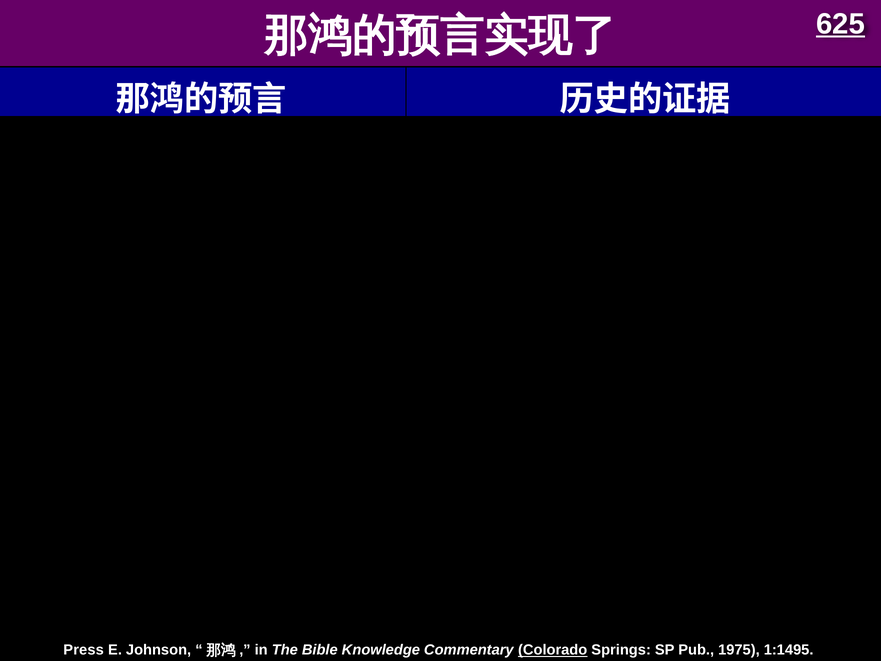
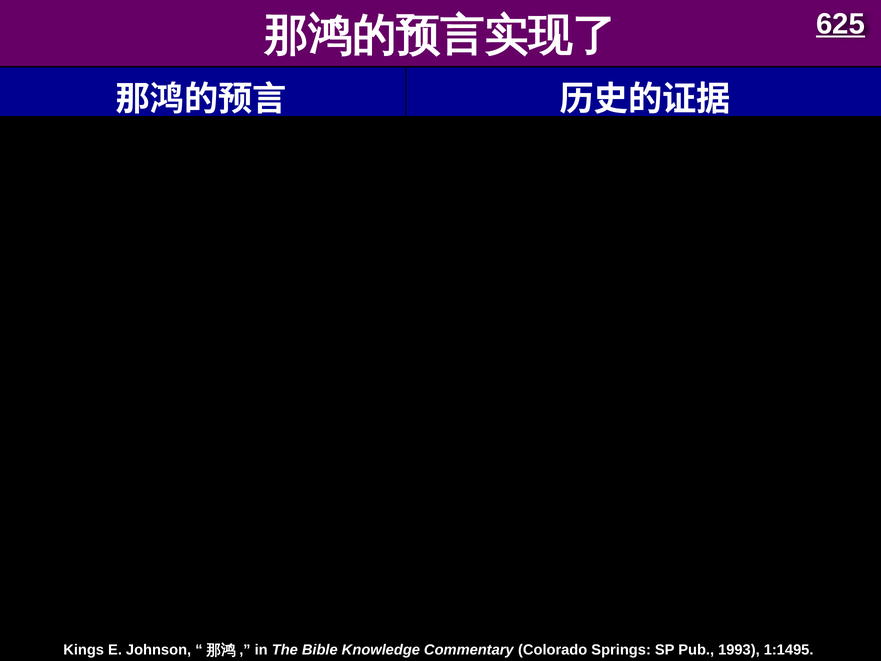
Press: Press -> Kings
Colorado underline: present -> none
1975: 1975 -> 1993
